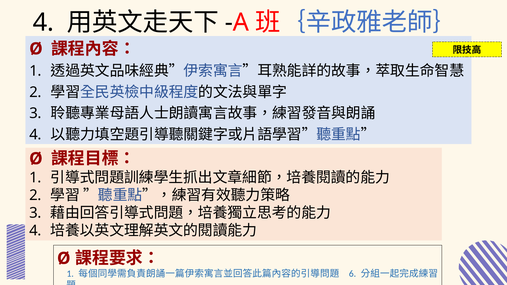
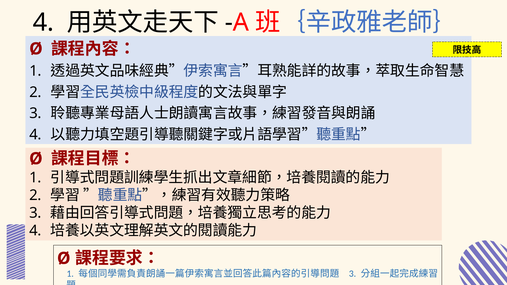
6 at (353, 274): 6 -> 3
